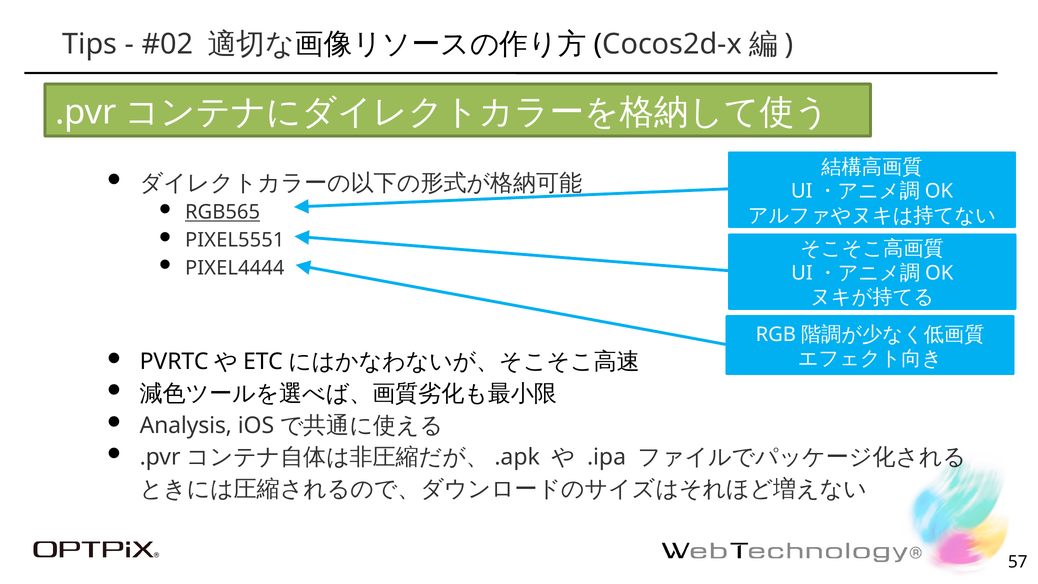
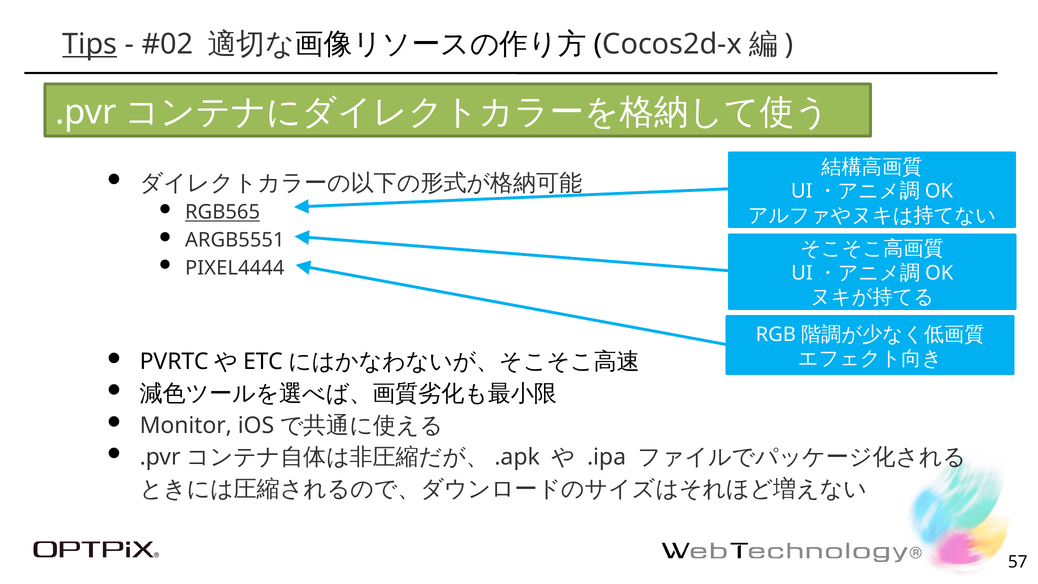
Tips underline: none -> present
PIXEL5551: PIXEL5551 -> ARGB5551
Analysis: Analysis -> Monitor
